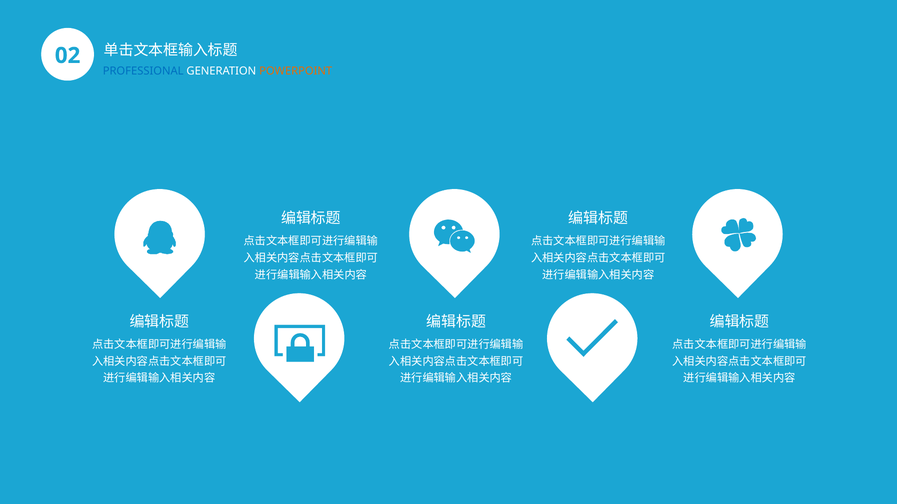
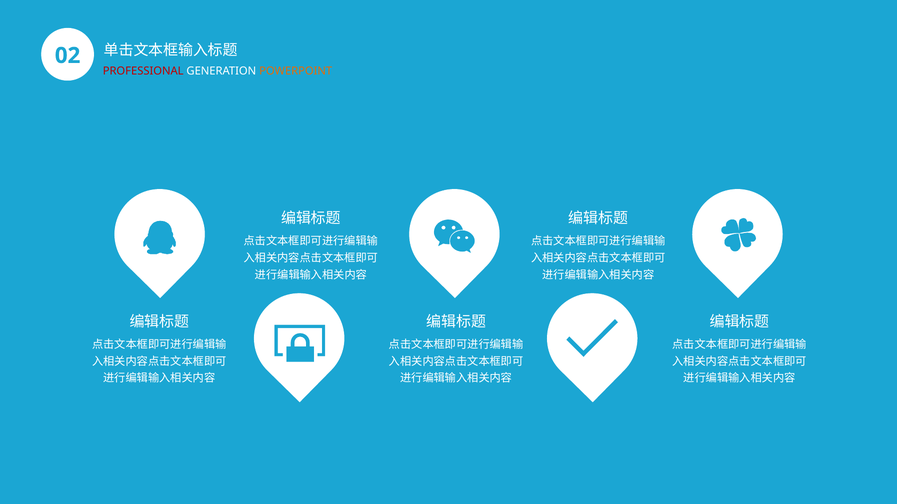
PROFESSIONAL colour: blue -> red
